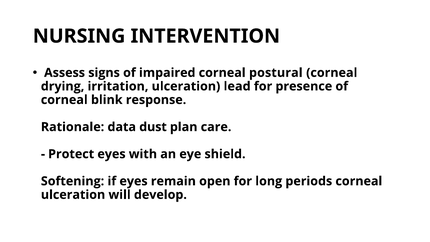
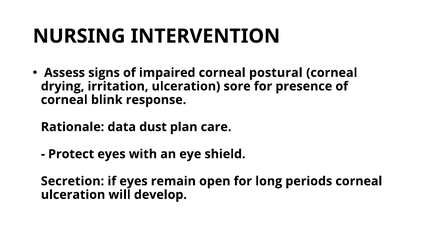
lead: lead -> sore
Softening: Softening -> Secretion
